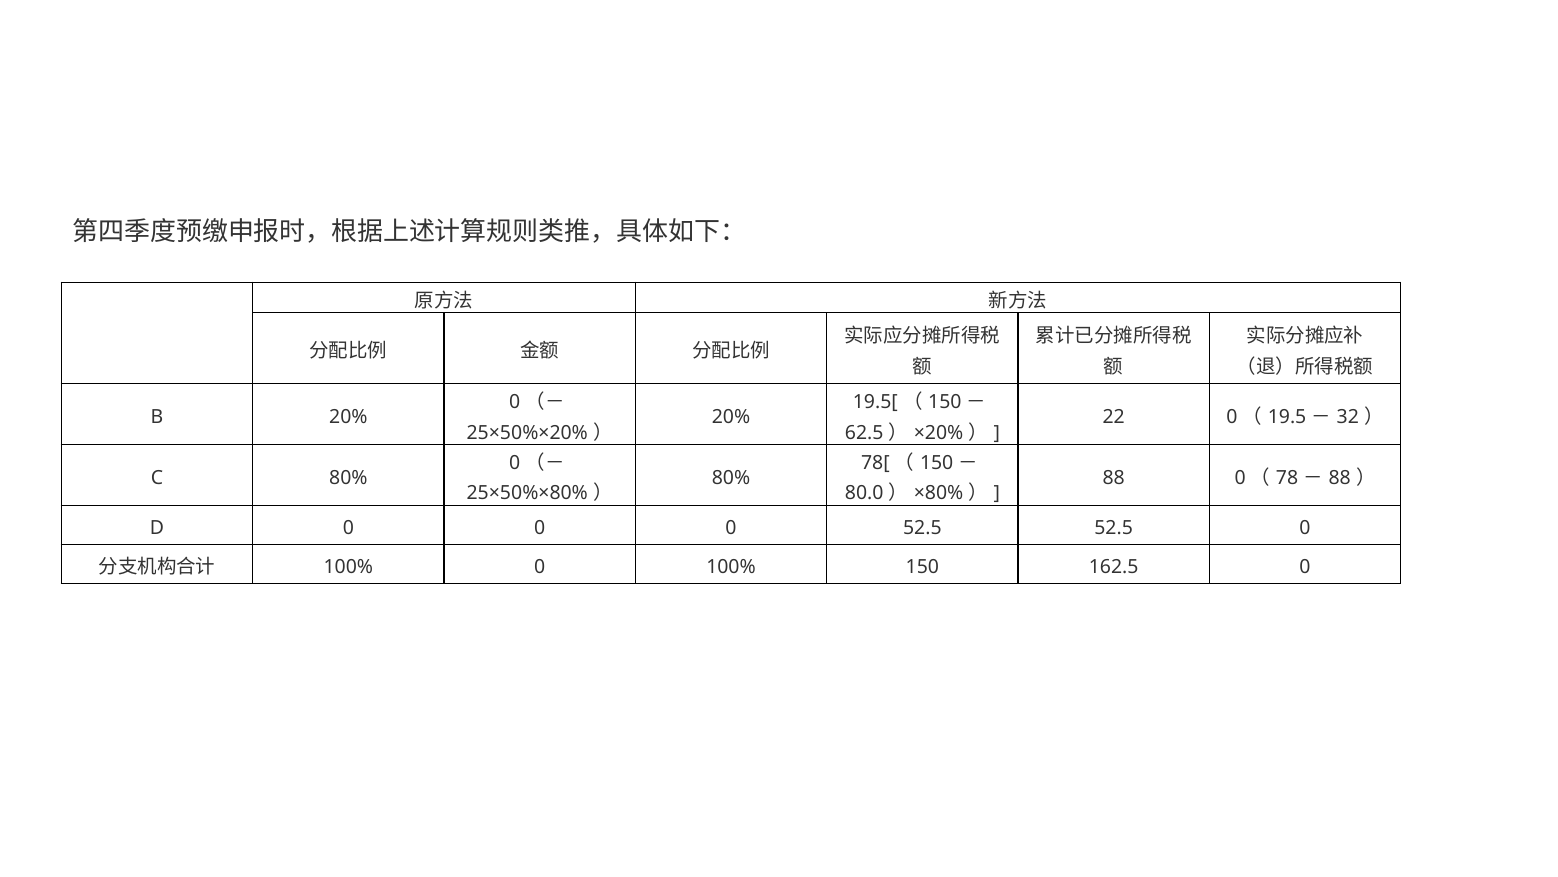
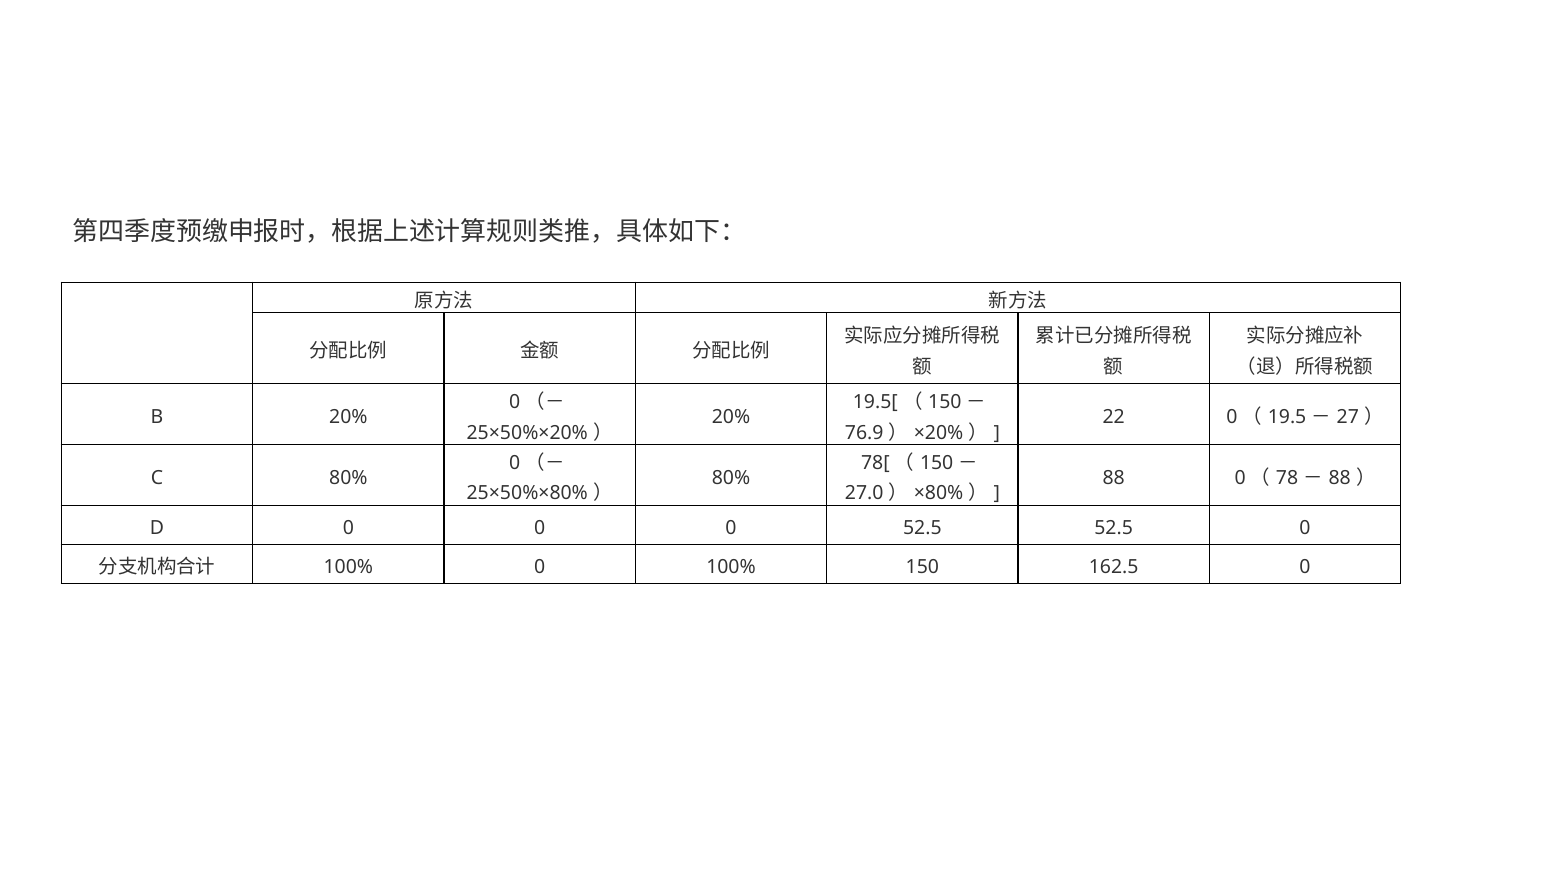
32: 32 -> 27
62.5: 62.5 -> 76.9
80.0: 80.0 -> 27.0
